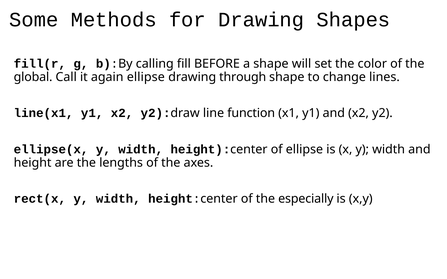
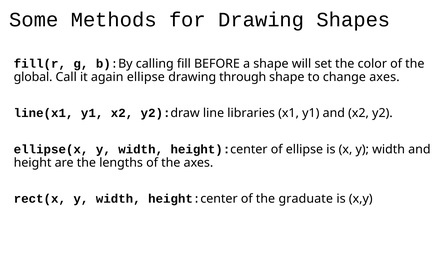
change lines: lines -> axes
function: function -> libraries
especially: especially -> graduate
